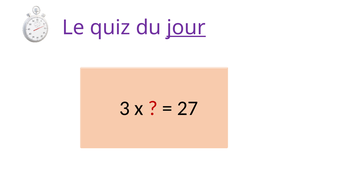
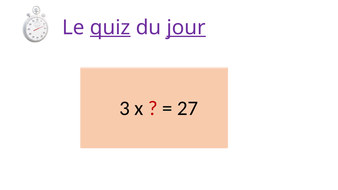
quiz underline: none -> present
